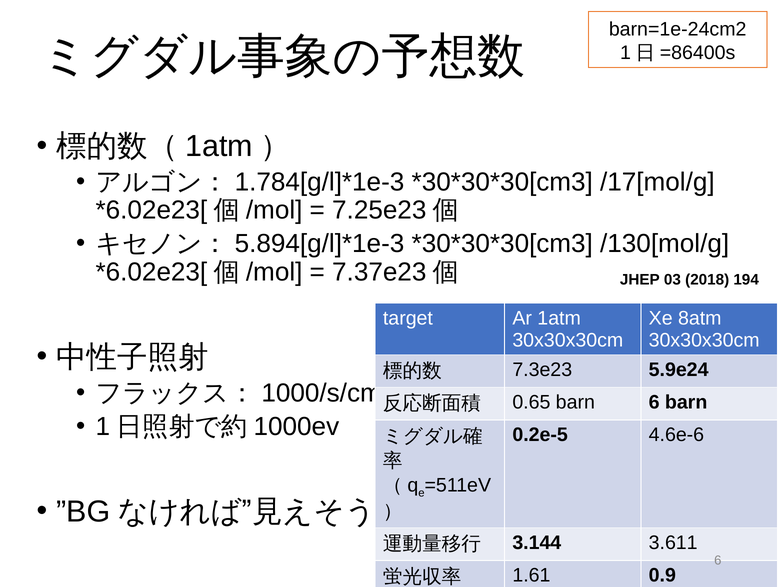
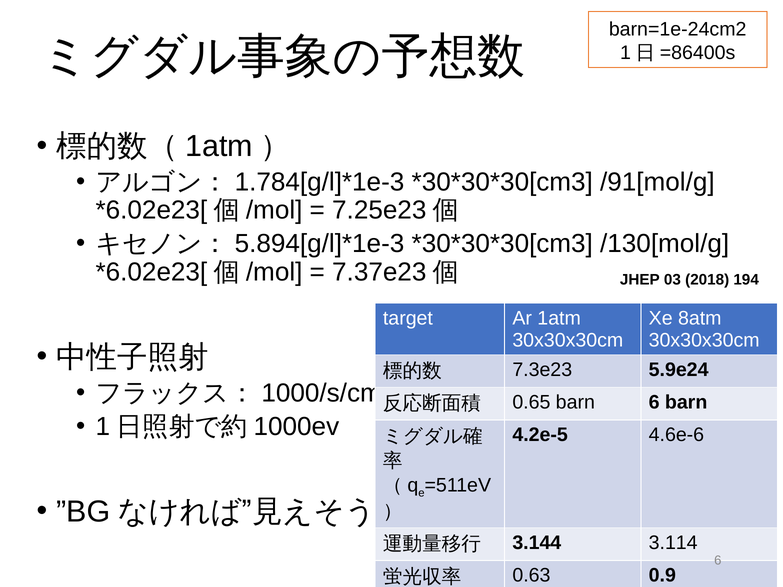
/17[mol/g: /17[mol/g -> /91[mol/g
0.2e-5: 0.2e-5 -> 4.2e-5
3.611: 3.611 -> 3.114
1.61: 1.61 -> 0.63
